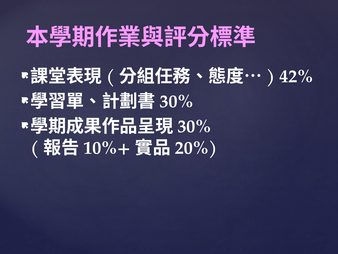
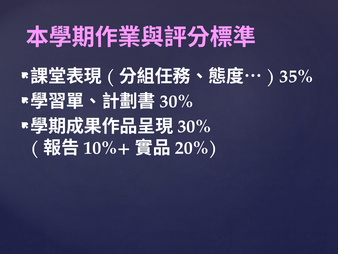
42%: 42% -> 35%
